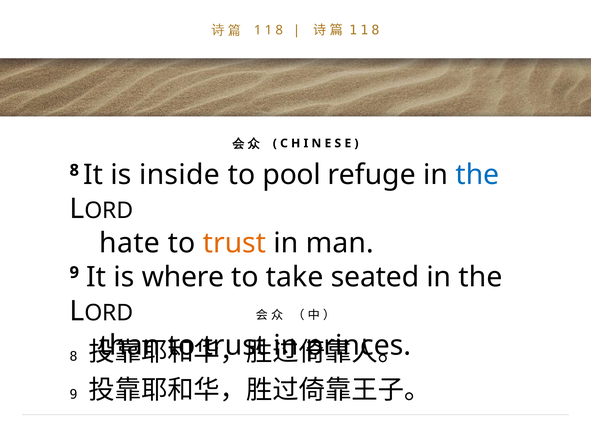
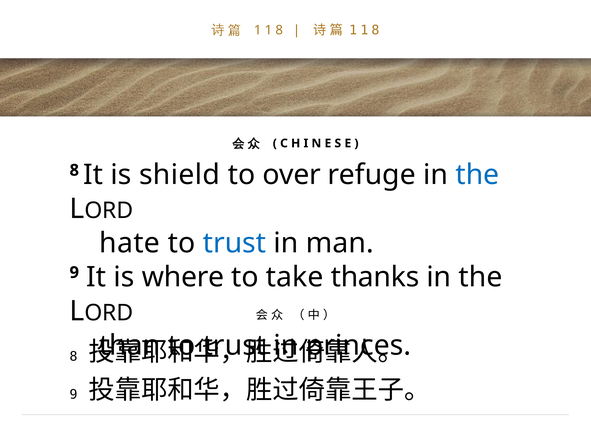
inside: inside -> shield
pool: pool -> over
trust at (234, 243) colour: orange -> blue
seated: seated -> thanks
